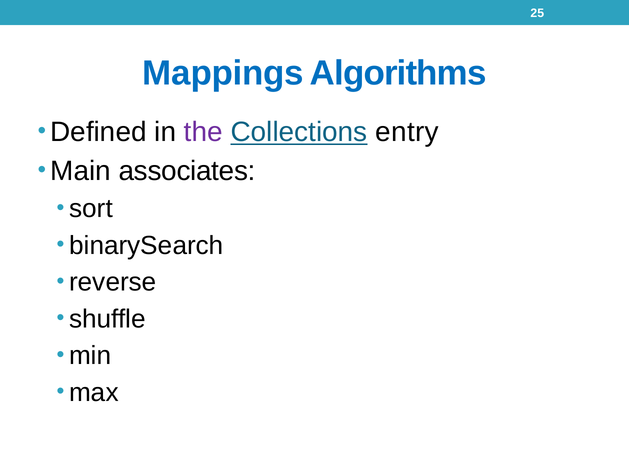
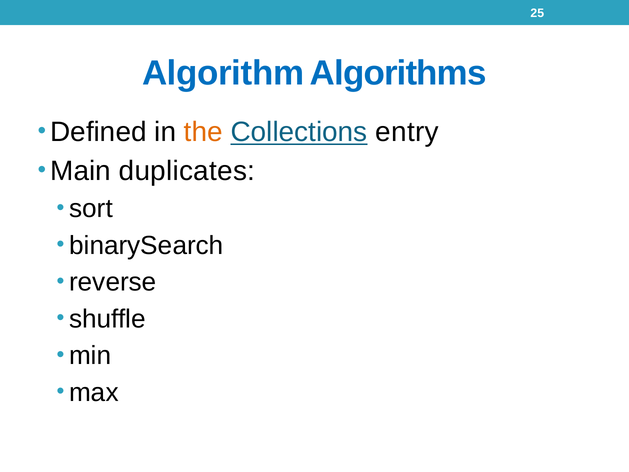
Mappings: Mappings -> Algorithm
the colour: purple -> orange
associates: associates -> duplicates
